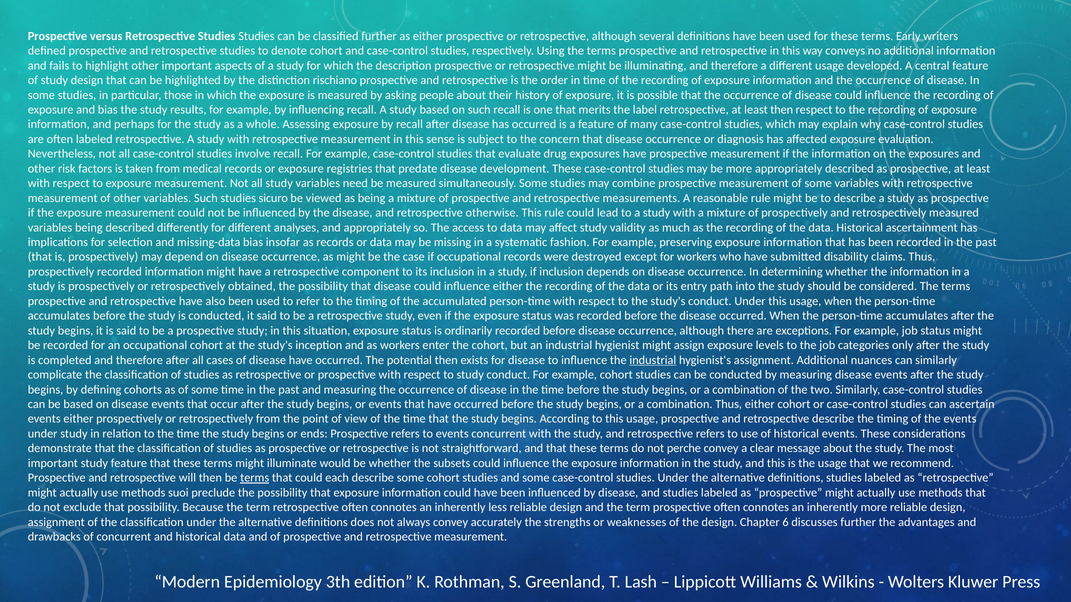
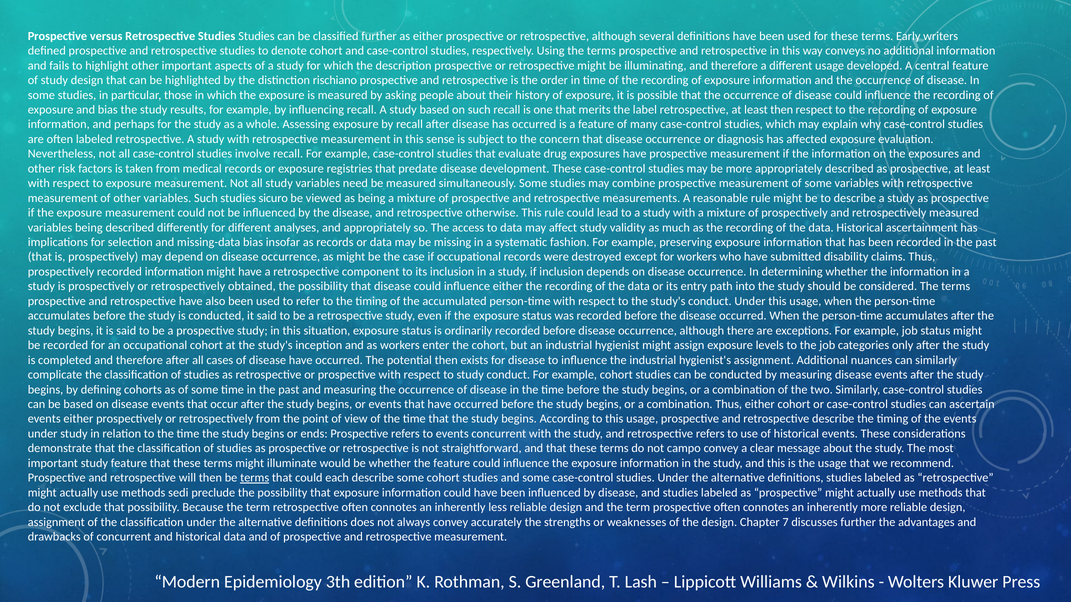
industrial at (653, 360) underline: present -> none
perche: perche -> campo
the subsets: subsets -> feature
suoi: suoi -> sedi
6: 6 -> 7
